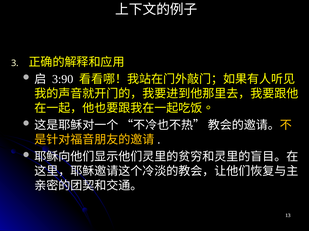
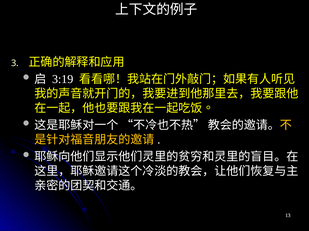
3:90: 3:90 -> 3:19
